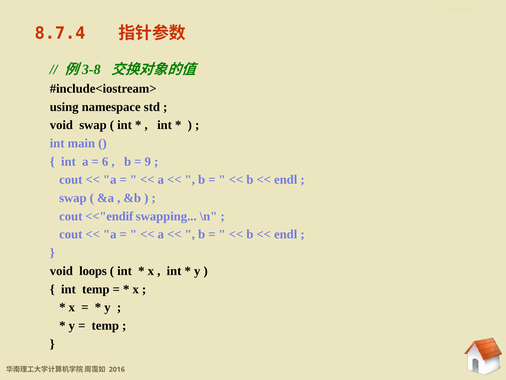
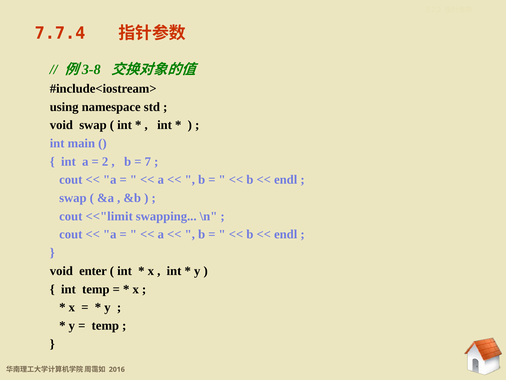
8.7.4: 8.7.4 -> 7.7.4
6: 6 -> 2
9: 9 -> 7
<<"endif: <<"endif -> <<"limit
loops: loops -> enter
